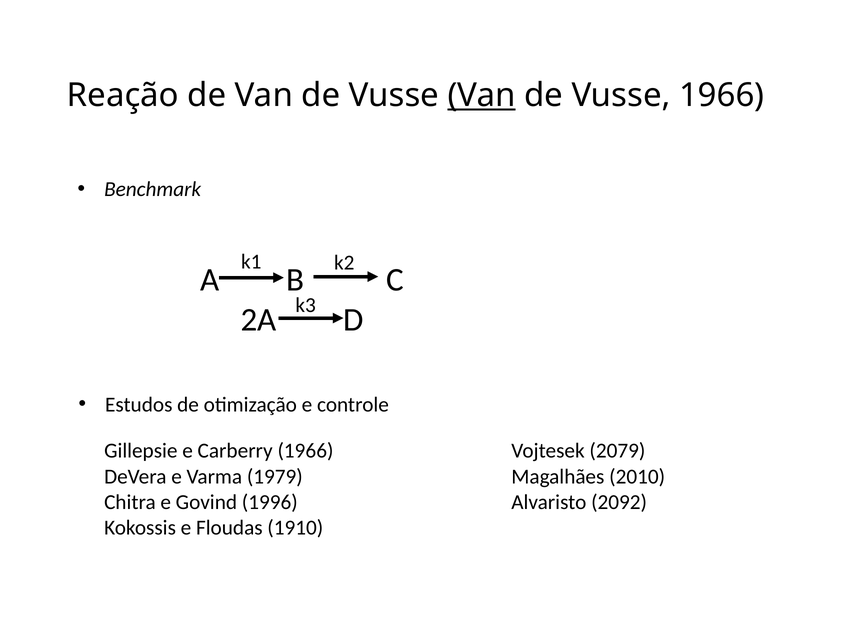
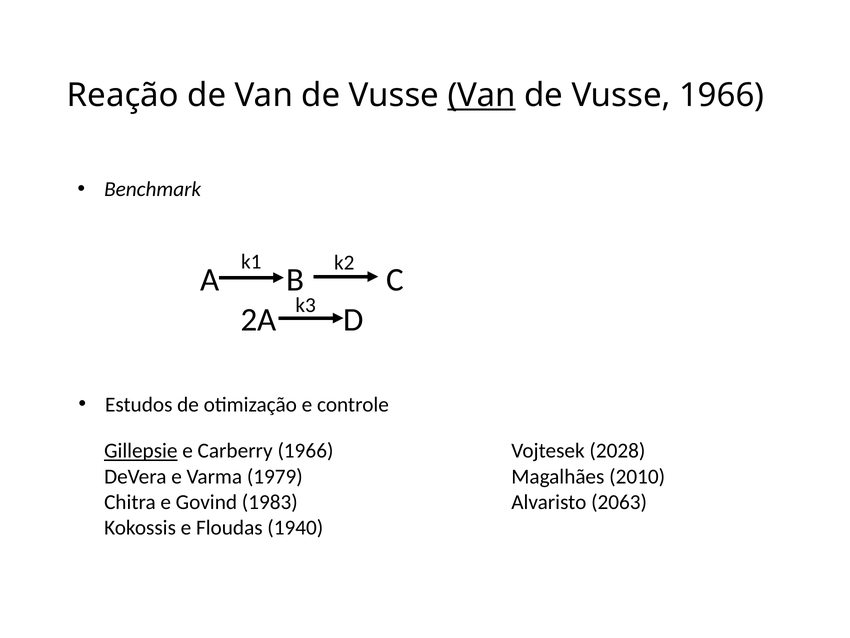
Gillepsie underline: none -> present
2079: 2079 -> 2028
1996: 1996 -> 1983
2092: 2092 -> 2063
1910: 1910 -> 1940
